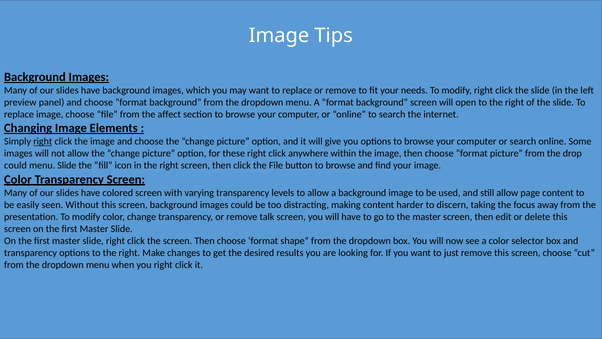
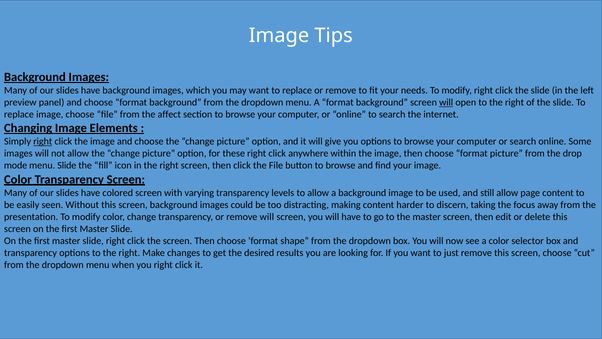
will at (446, 102) underline: none -> present
could at (15, 165): could -> mode
remove talk: talk -> will
